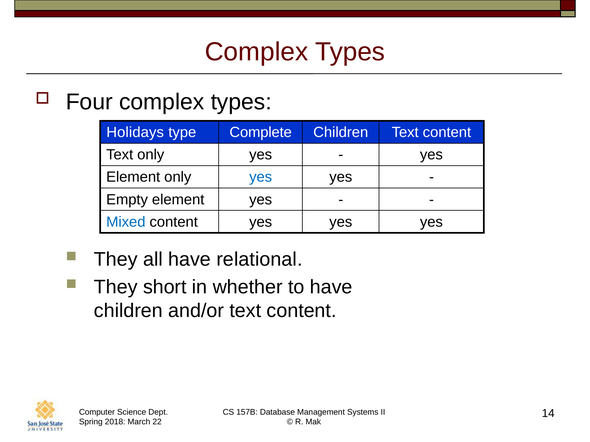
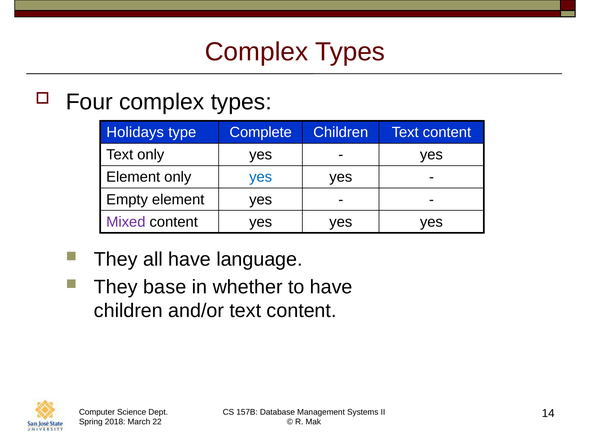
Mixed colour: blue -> purple
relational: relational -> language
short: short -> base
